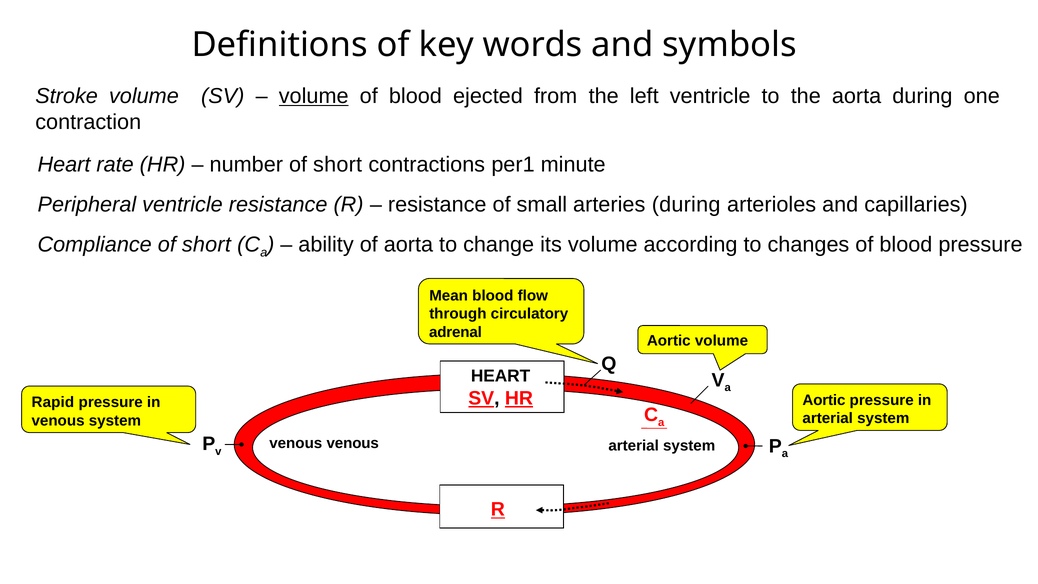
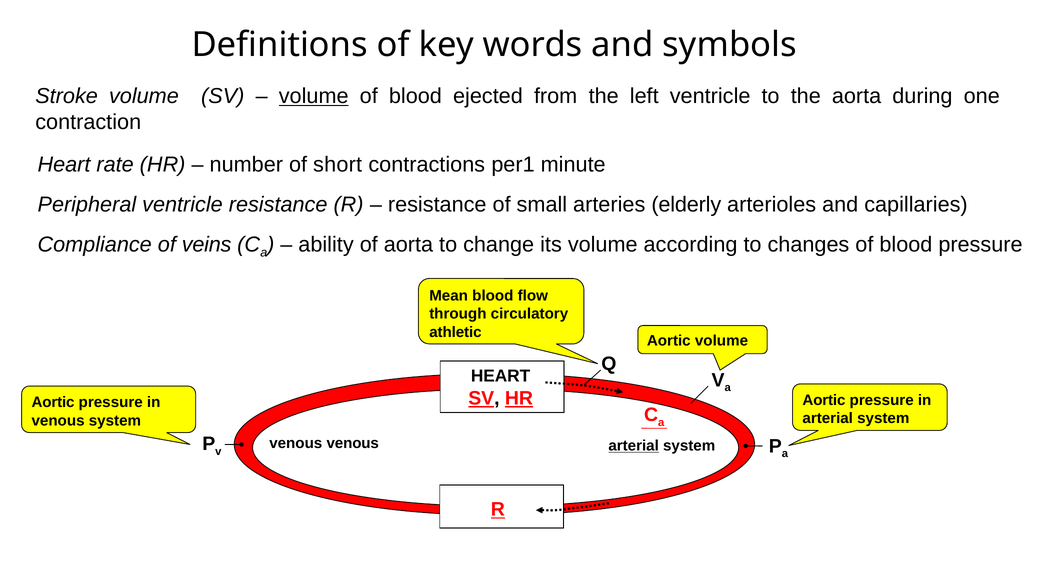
arteries during: during -> elderly
Compliance of short: short -> veins
adrenal: adrenal -> athletic
Rapid at (53, 402): Rapid -> Aortic
arterial at (634, 446) underline: none -> present
